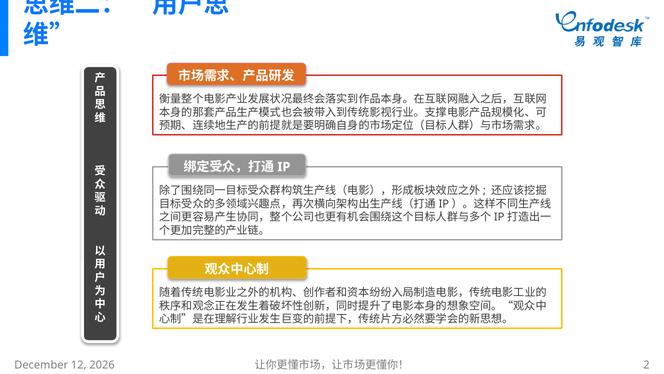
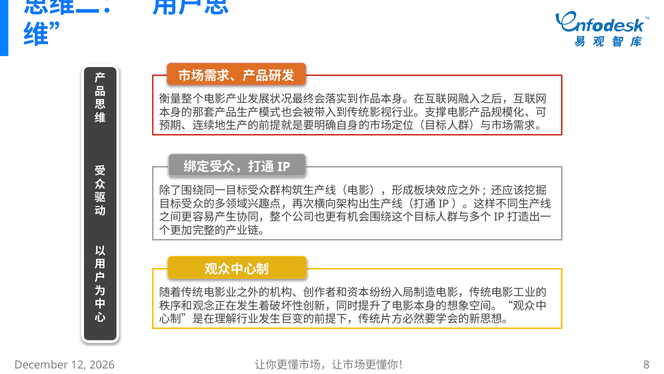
2: 2 -> 8
